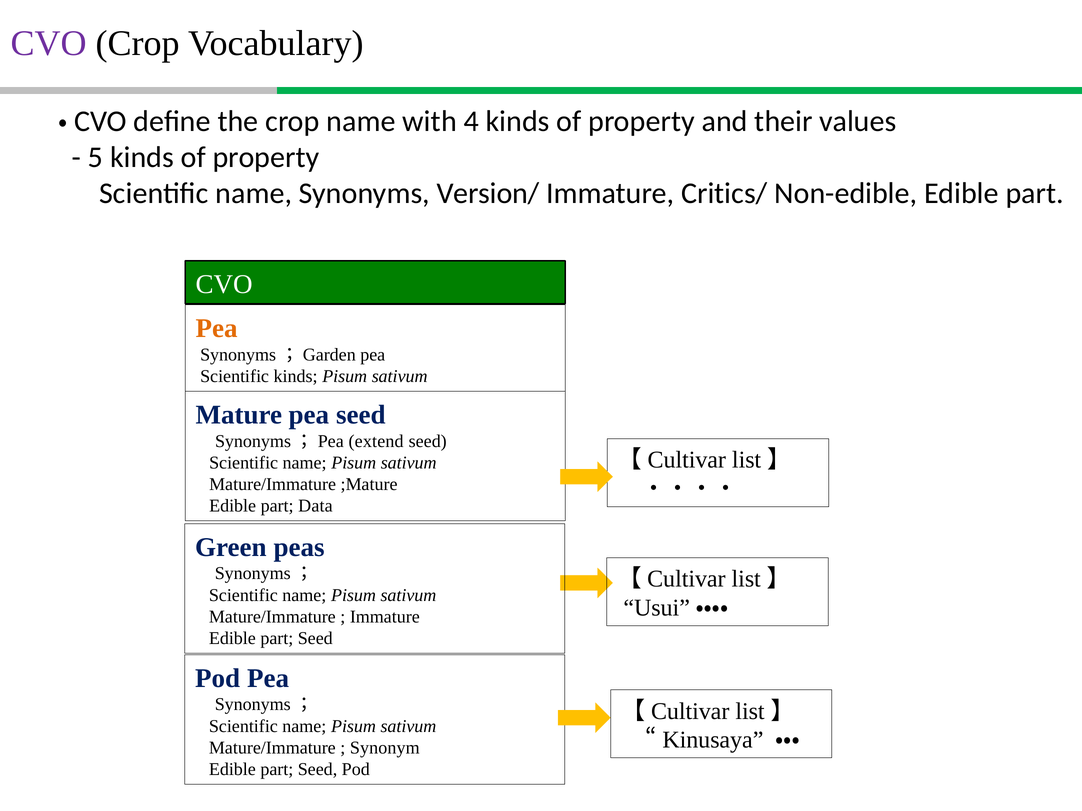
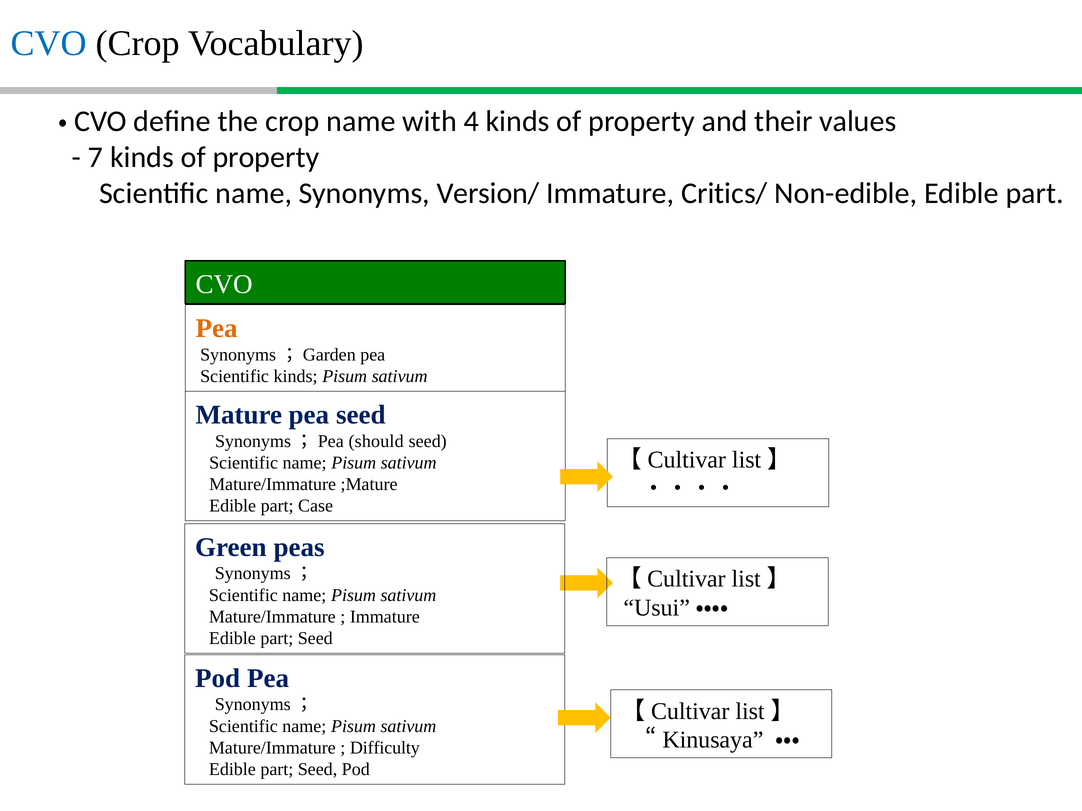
CVO at (49, 43) colour: purple -> blue
5: 5 -> 7
extend: extend -> should
Data: Data -> Case
Synonym: Synonym -> Difficulty
